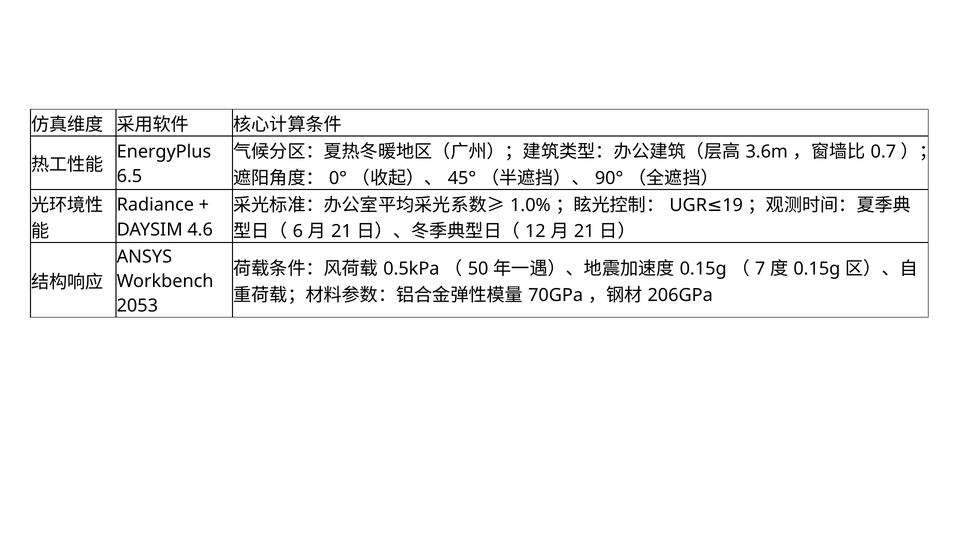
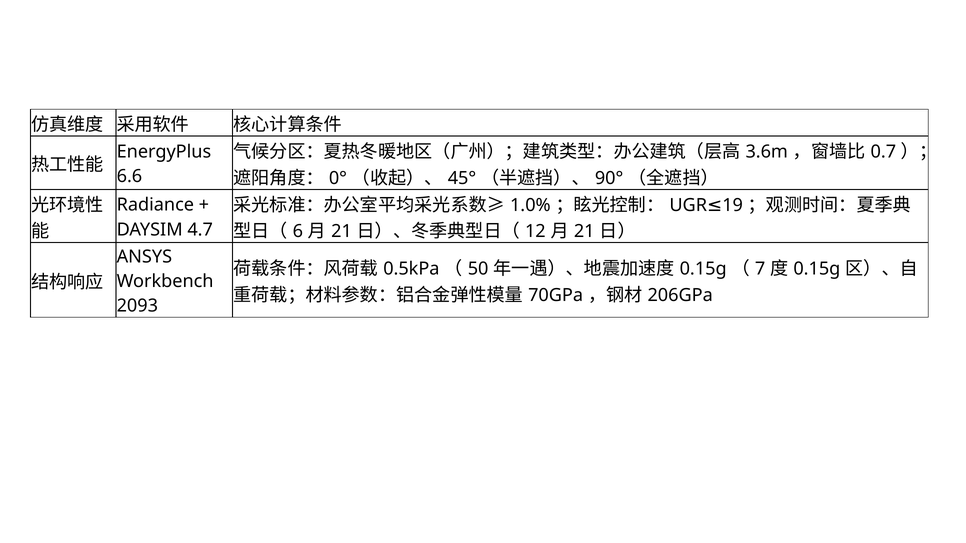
6.5: 6.5 -> 6.6
4.6: 4.6 -> 4.7
2053: 2053 -> 2093
